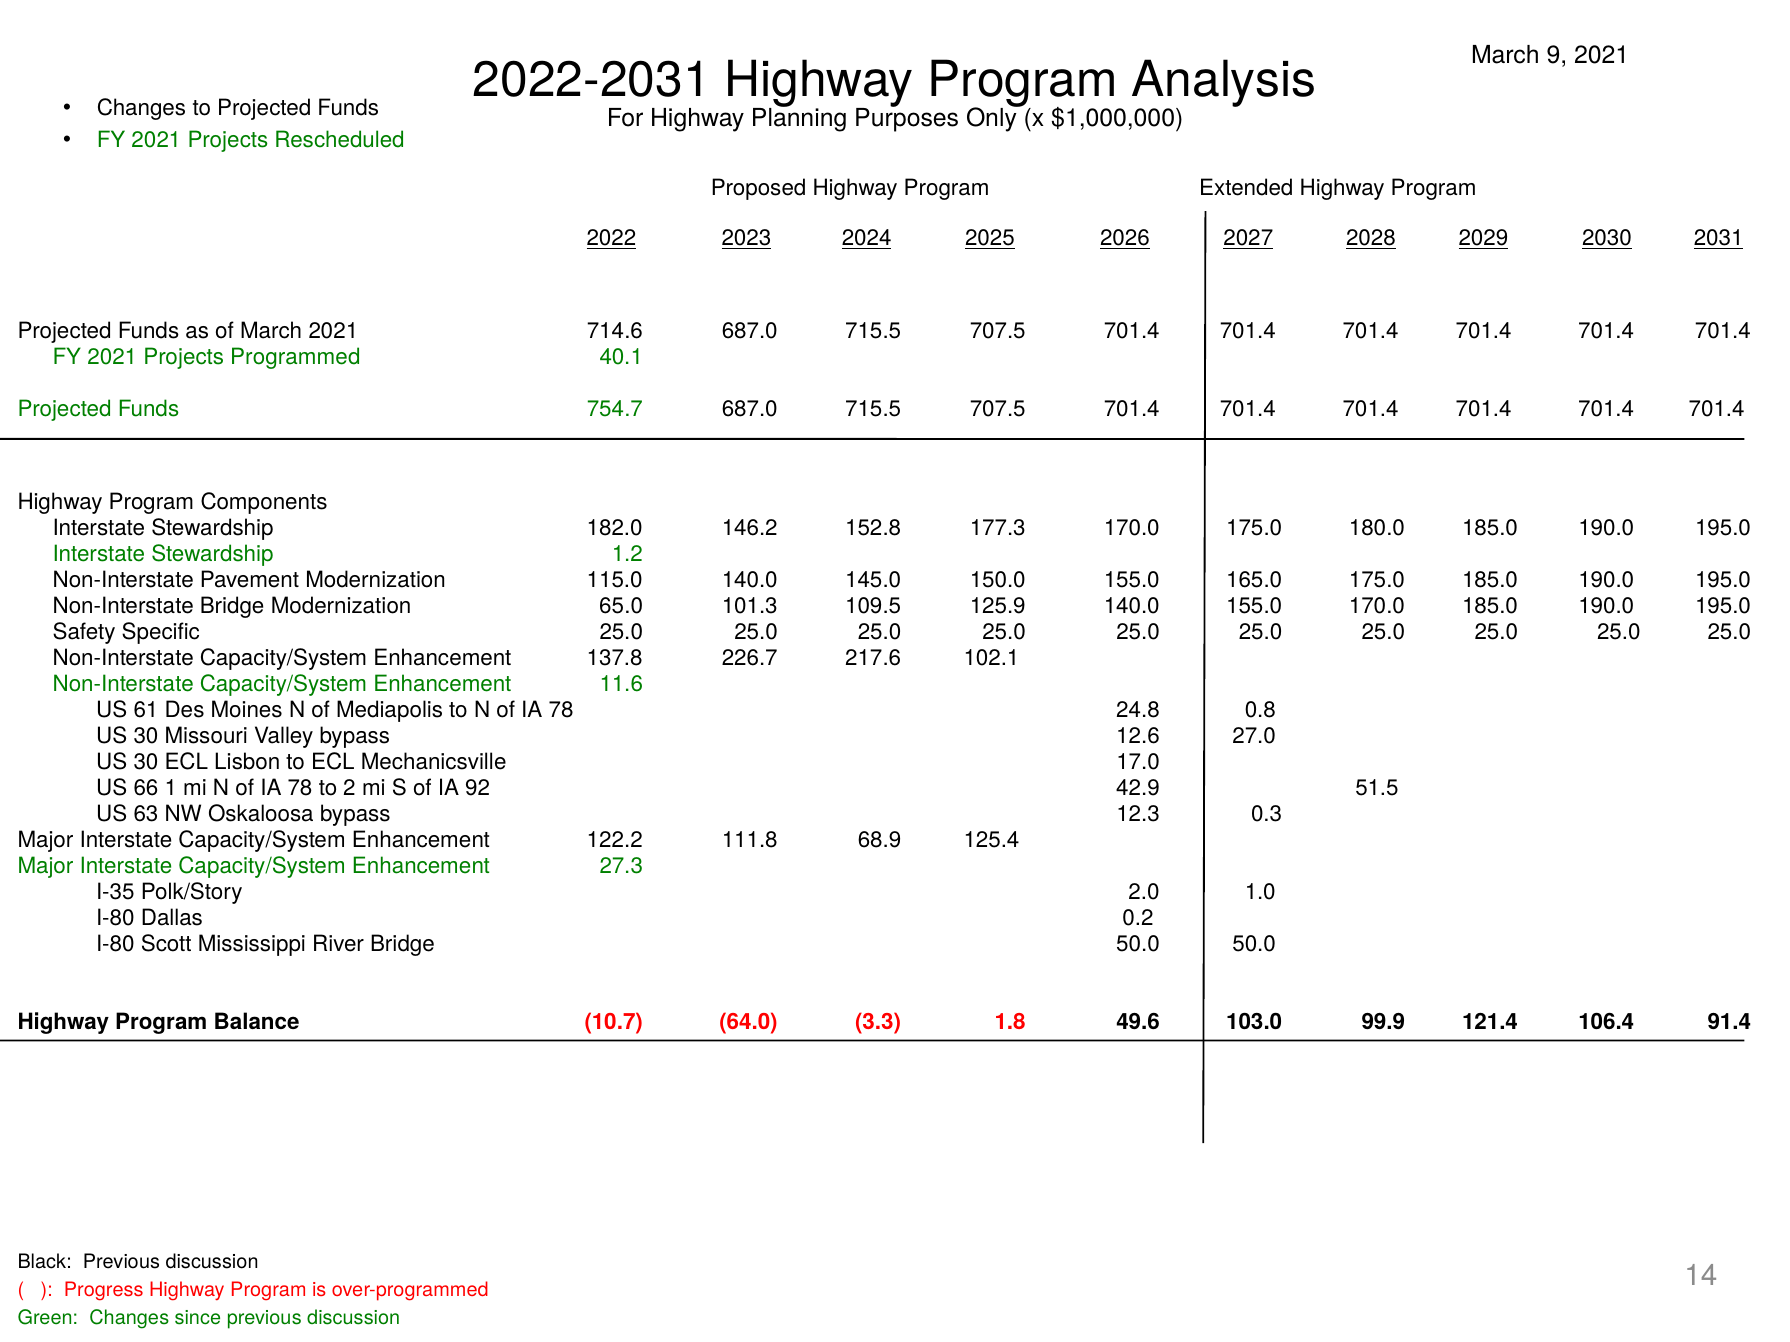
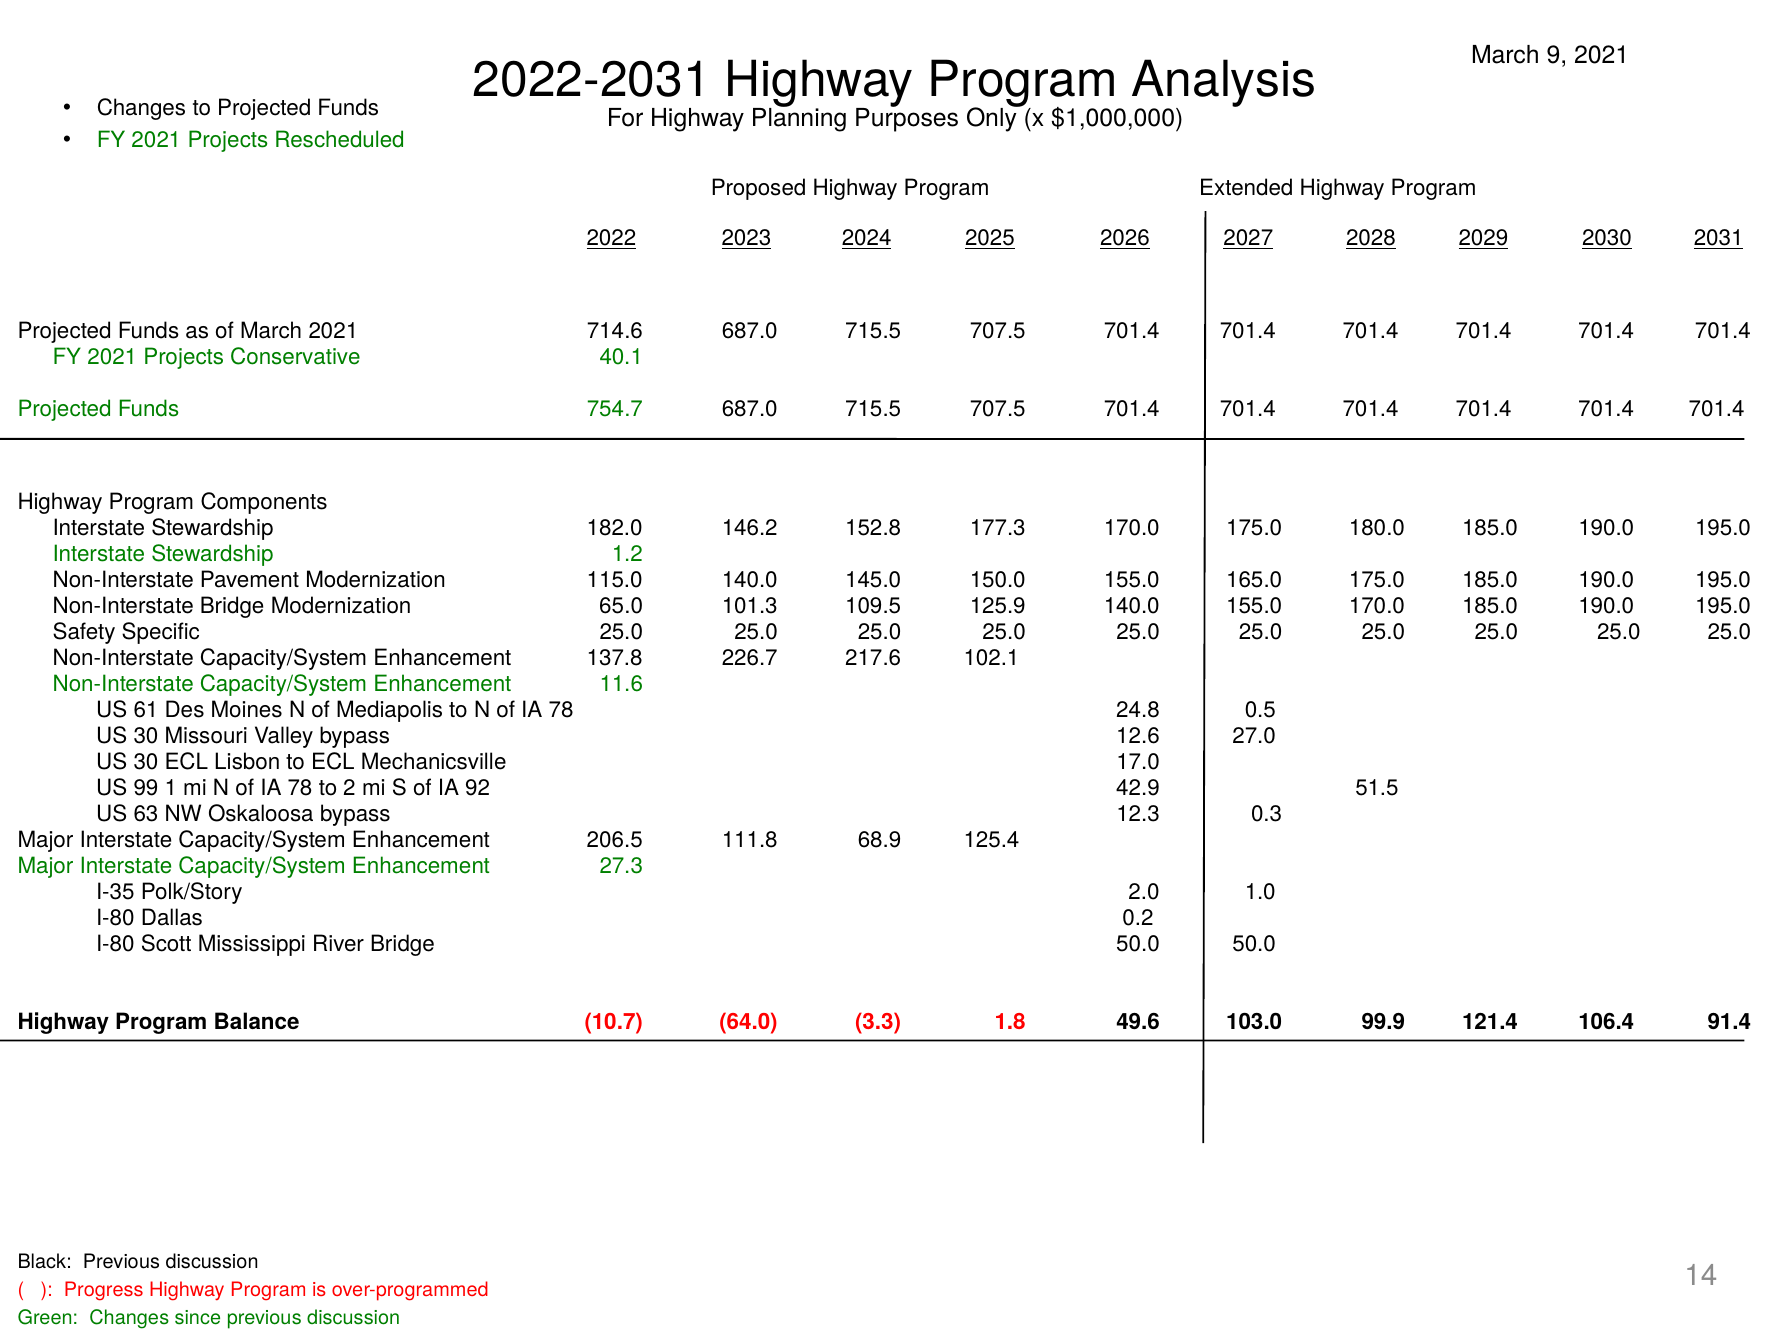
Programmed: Programmed -> Conservative
0.8: 0.8 -> 0.5
66: 66 -> 99
122.2: 122.2 -> 206.5
